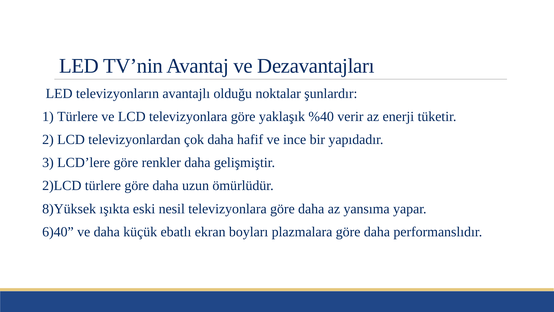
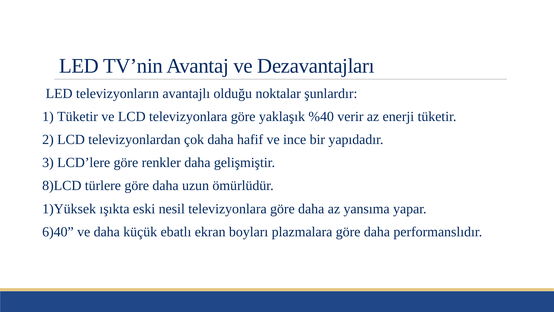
1 Türlere: Türlere -> Tüketir
2)LCD: 2)LCD -> 8)LCD
8)Yüksek: 8)Yüksek -> 1)Yüksek
